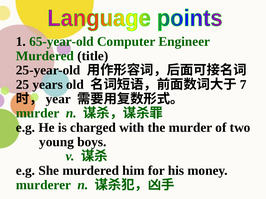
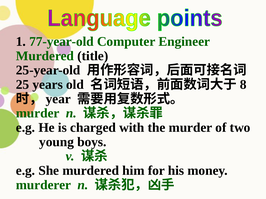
65-year-old: 65-year-old -> 77-year-old
7: 7 -> 8
